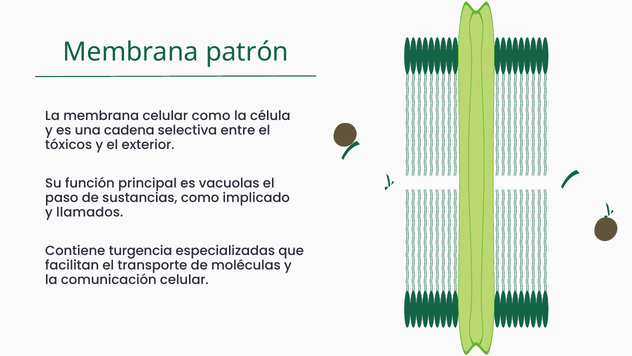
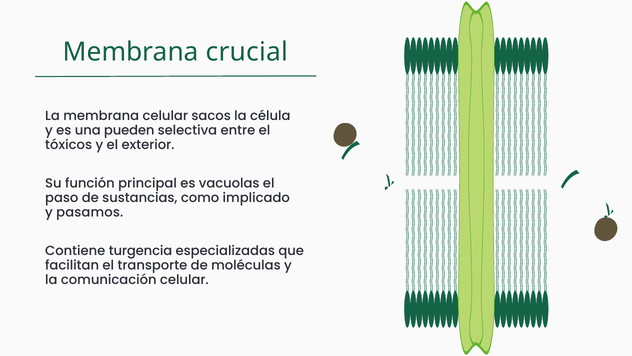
patrón: patrón -> crucial
celular como: como -> sacos
cadena: cadena -> pueden
llamados: llamados -> pasamos
